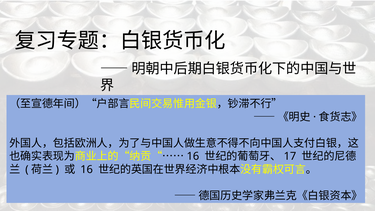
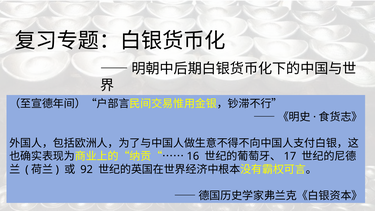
16 at (87, 169): 16 -> 92
